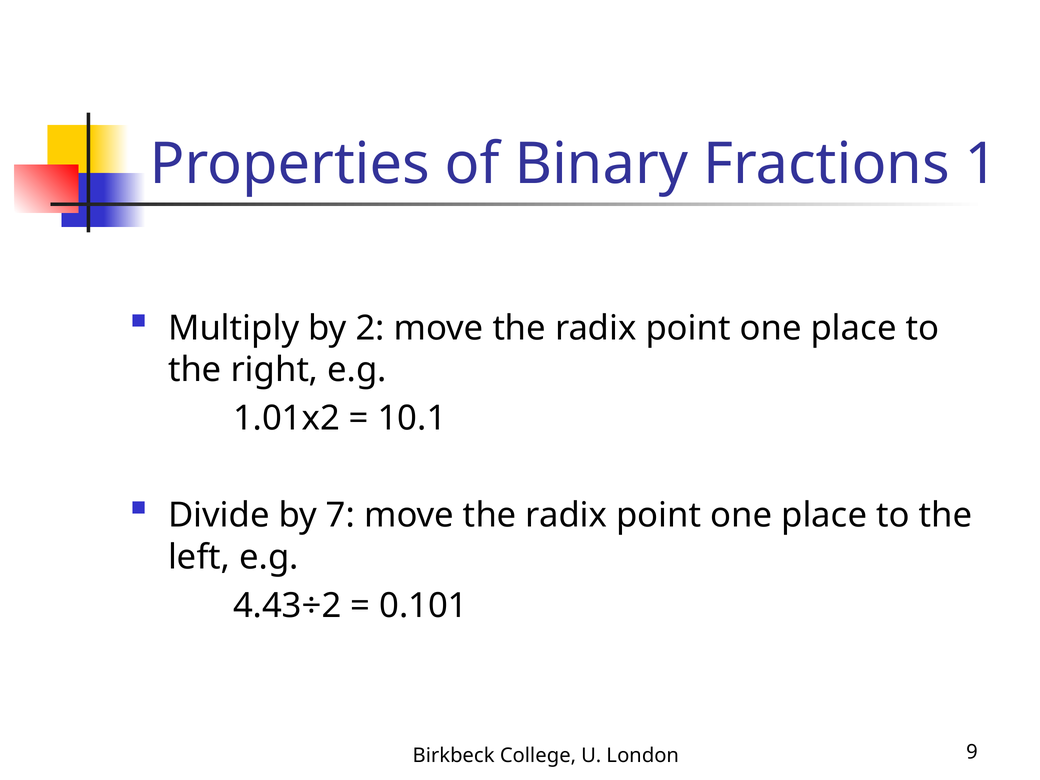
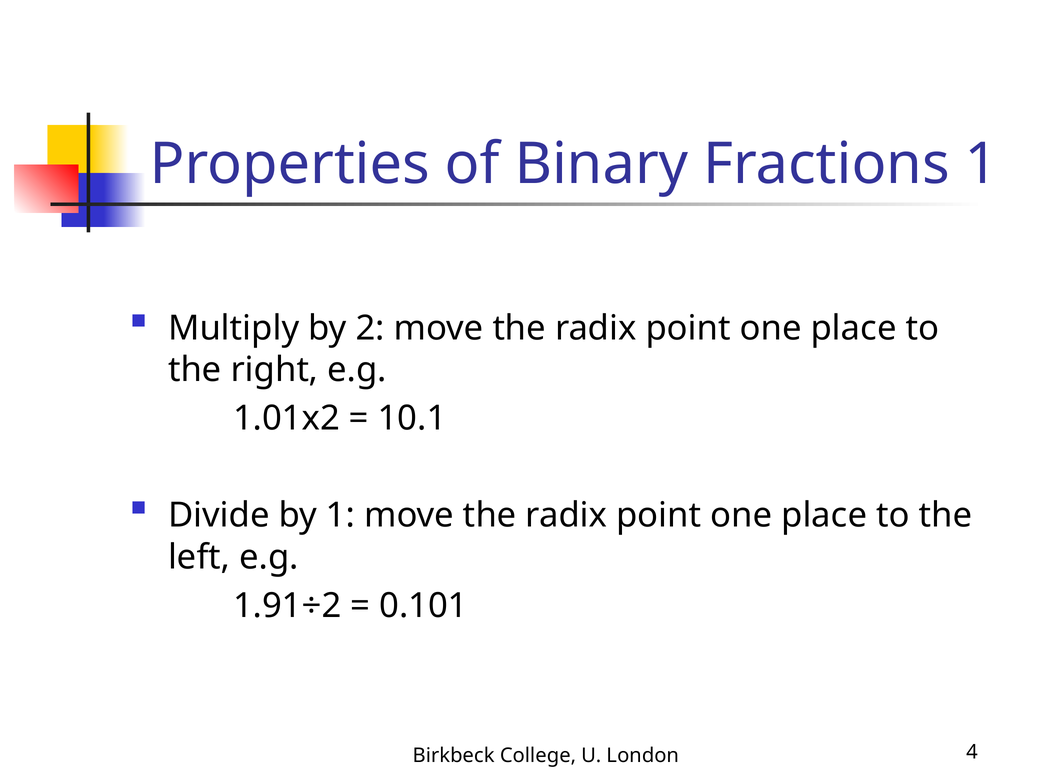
by 7: 7 -> 1
4.43÷2: 4.43÷2 -> 1.91÷2
9: 9 -> 4
